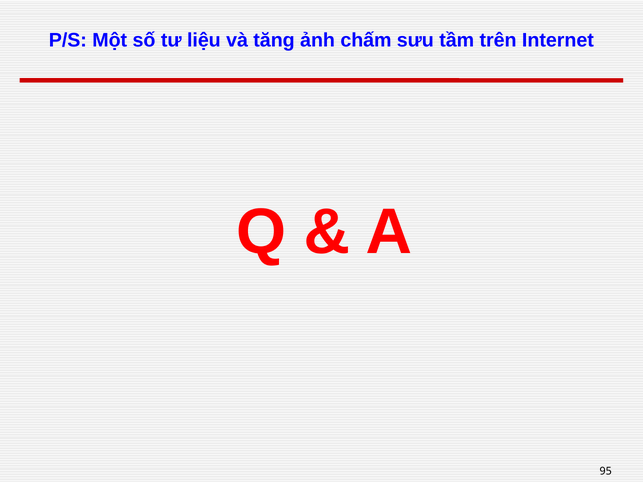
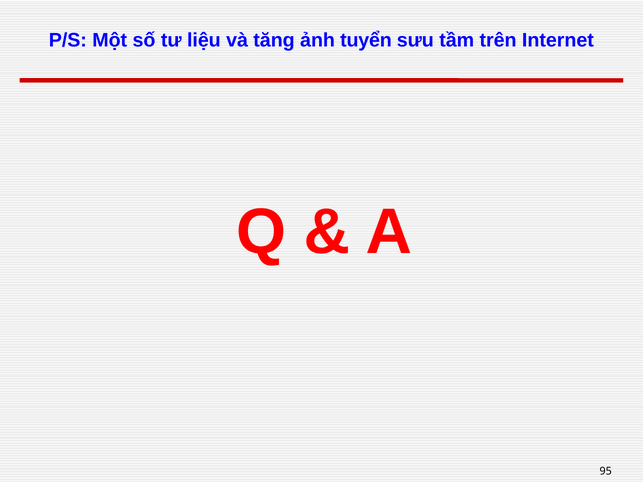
chấm: chấm -> tuyển
